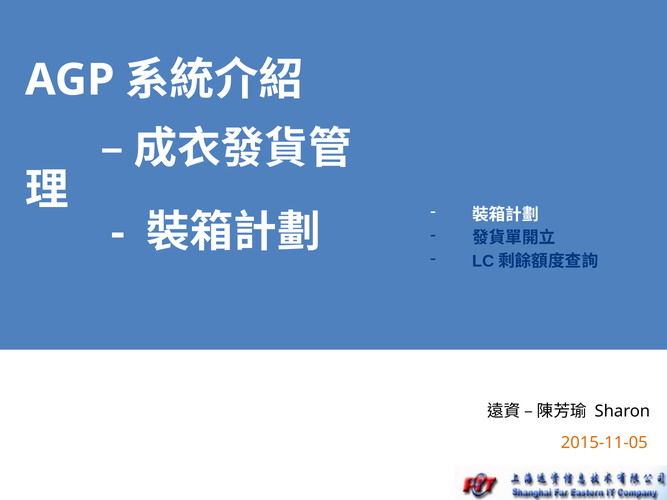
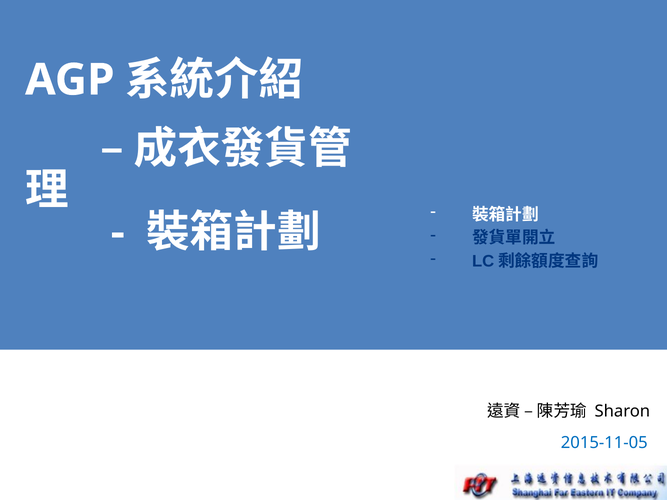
2015-11-05 colour: orange -> blue
